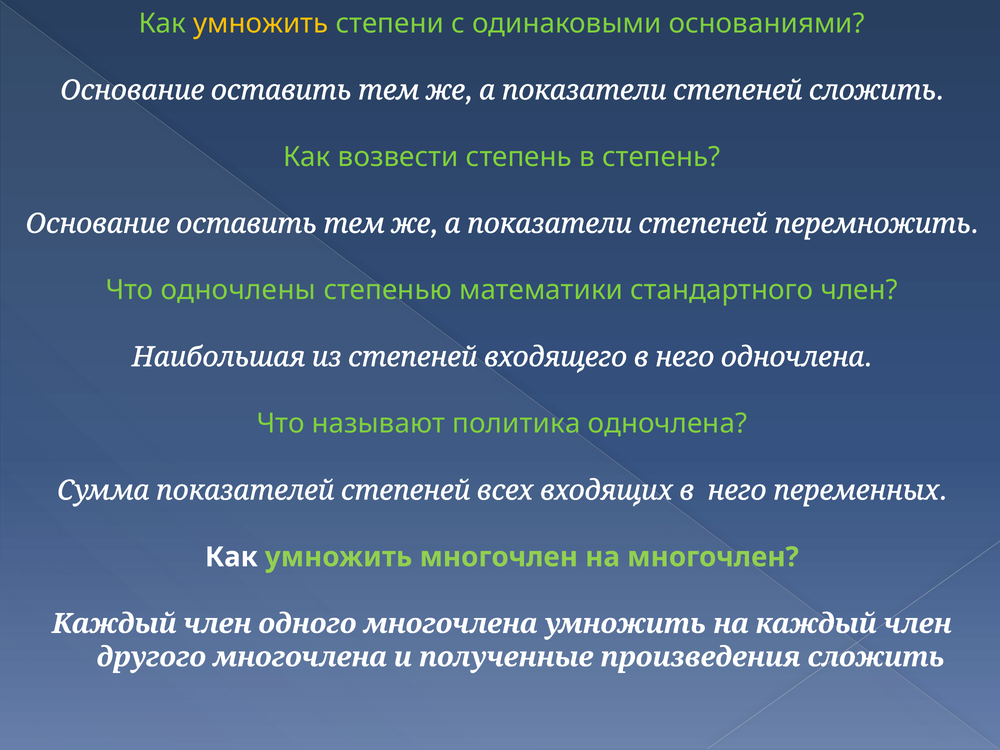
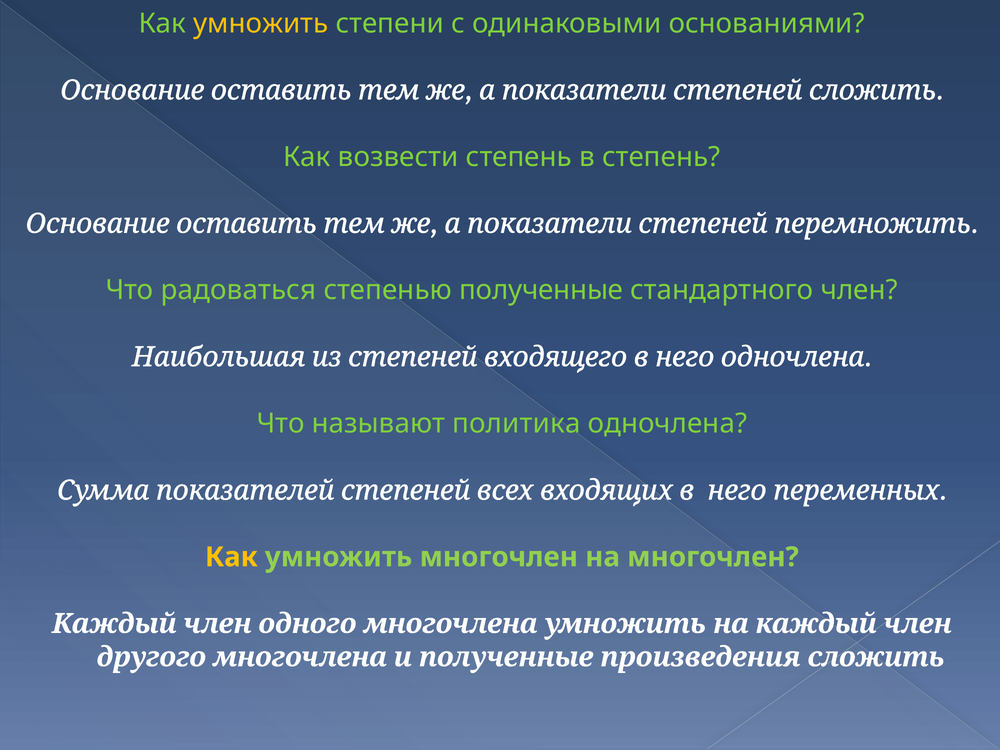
одночлены: одночлены -> радоваться
степенью математики: математики -> полученные
Как at (231, 557) colour: white -> yellow
